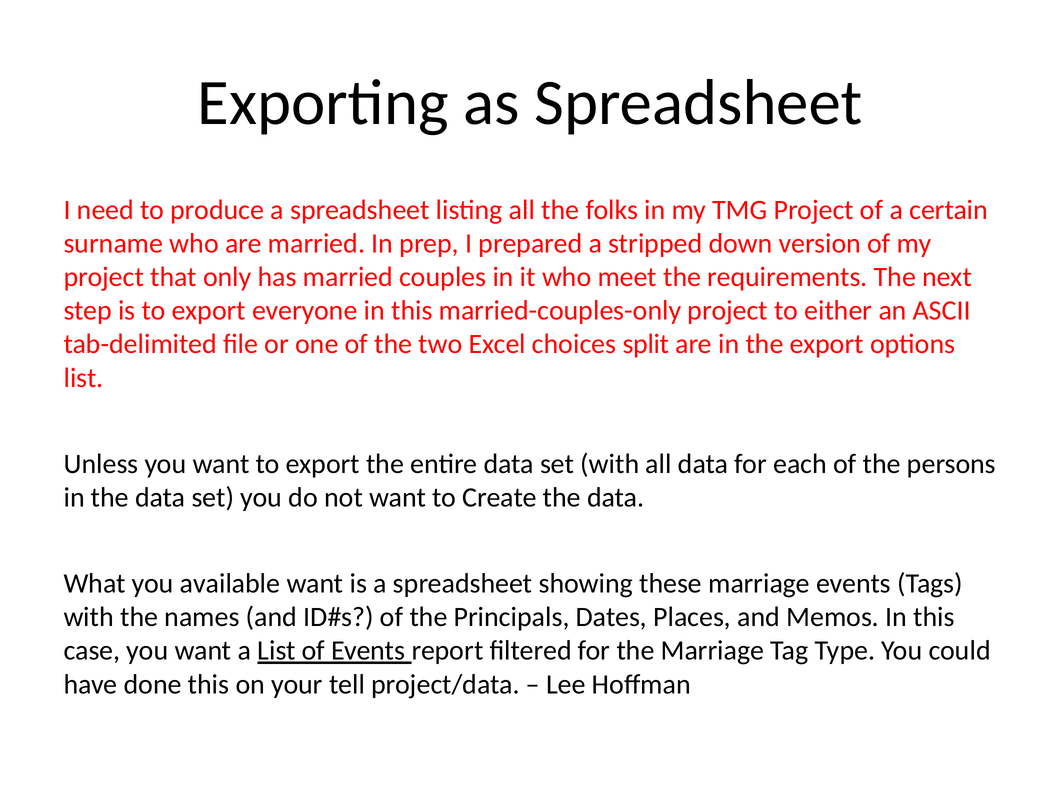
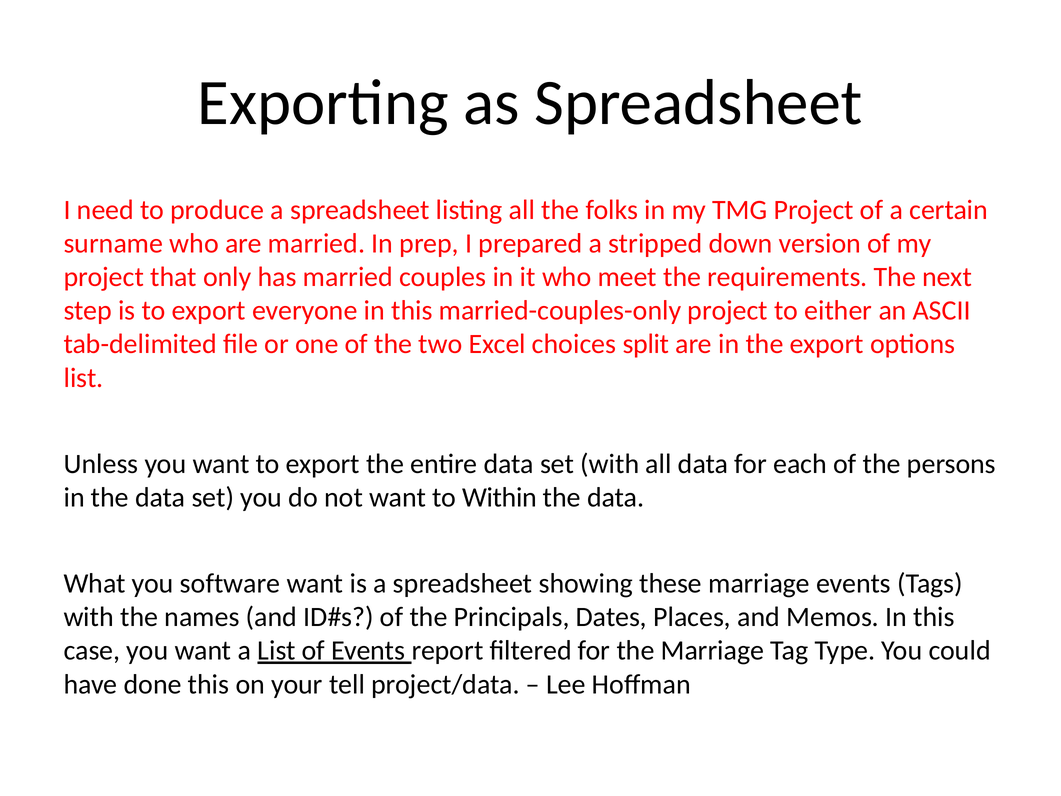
Create: Create -> Within
available: available -> software
